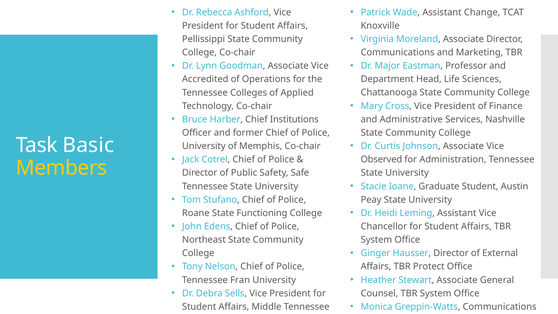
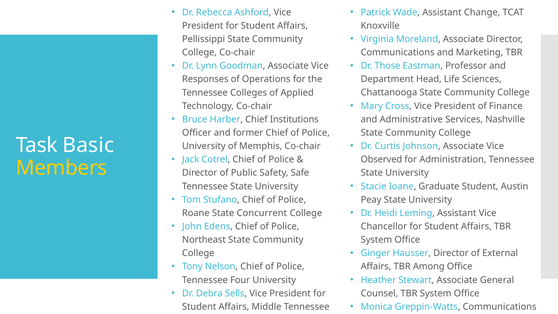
Major: Major -> Those
Accredited: Accredited -> Responses
Functioning: Functioning -> Concurrent
Protect: Protect -> Among
Fran: Fran -> Four
